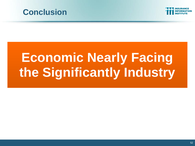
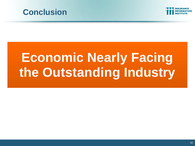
Significantly: Significantly -> Outstanding
